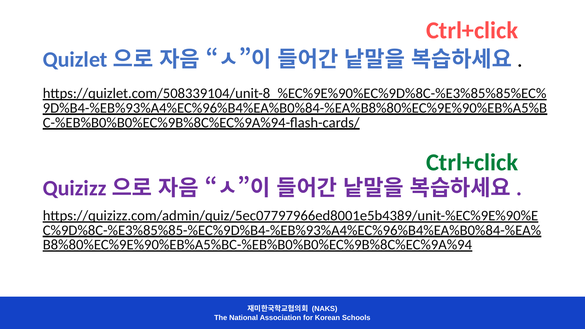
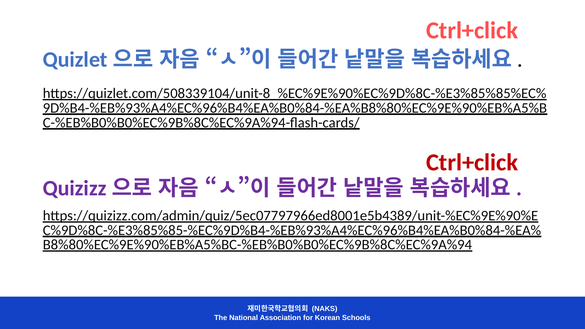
Ctrl+click at (472, 162) colour: green -> red
